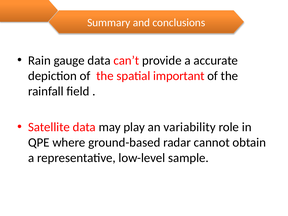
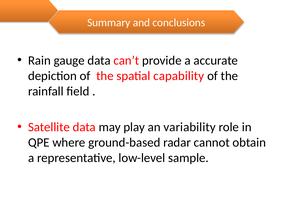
important: important -> capability
